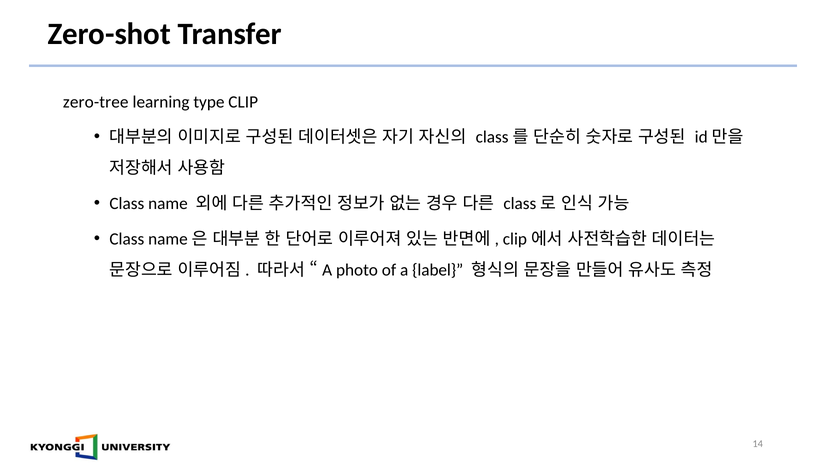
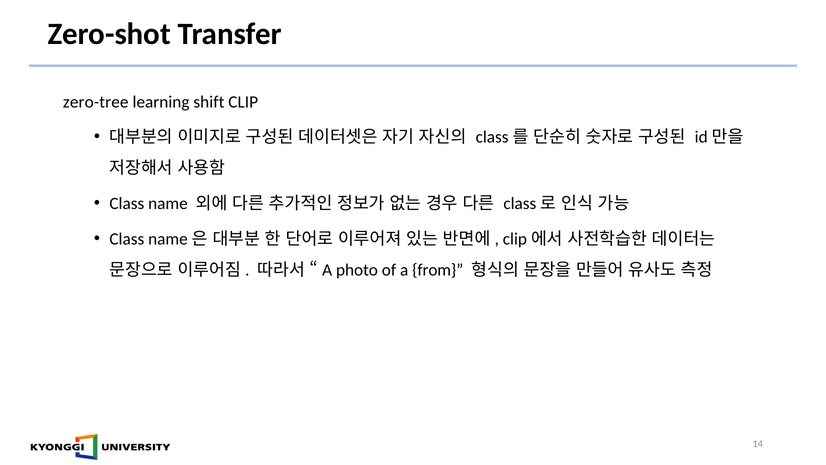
type: type -> shift
label: label -> from
